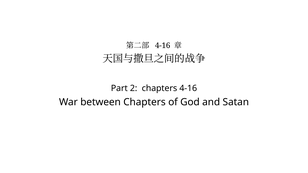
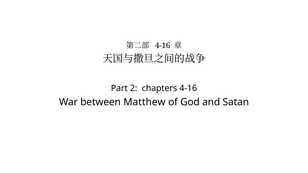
between Chapters: Chapters -> Matthew
